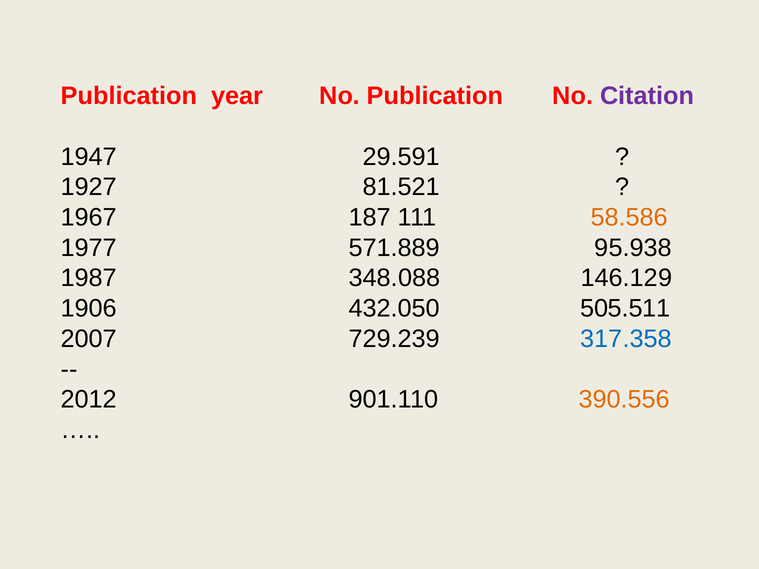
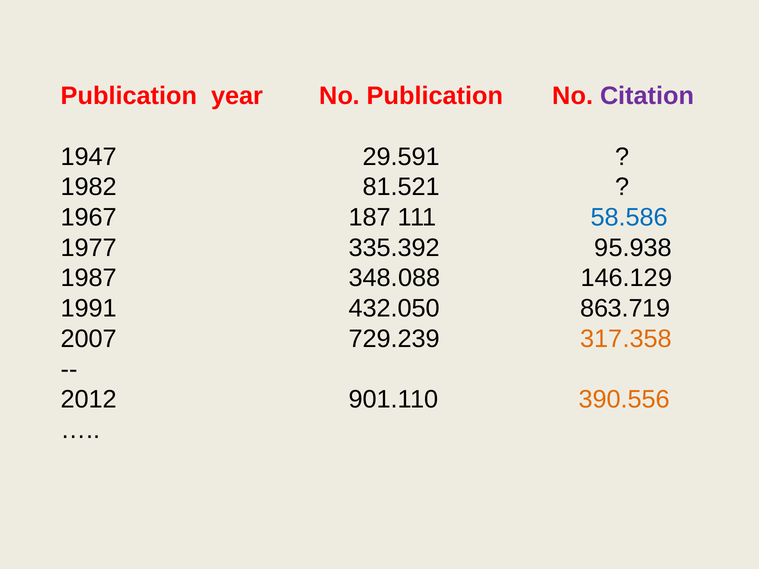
1927: 1927 -> 1982
58.586 colour: orange -> blue
571.889: 571.889 -> 335.392
1906: 1906 -> 1991
505.511: 505.511 -> 863.719
317.358 colour: blue -> orange
